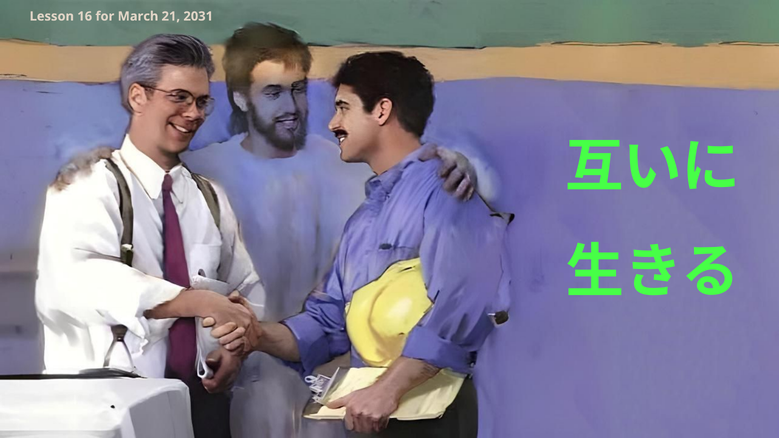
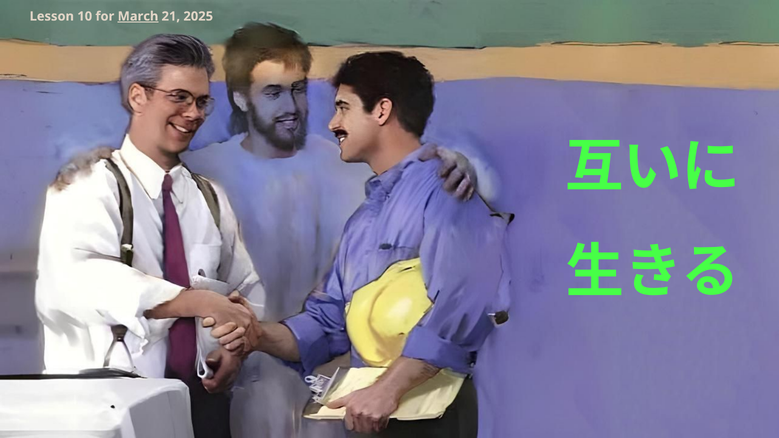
16: 16 -> 10
March underline: none -> present
2031: 2031 -> 2025
